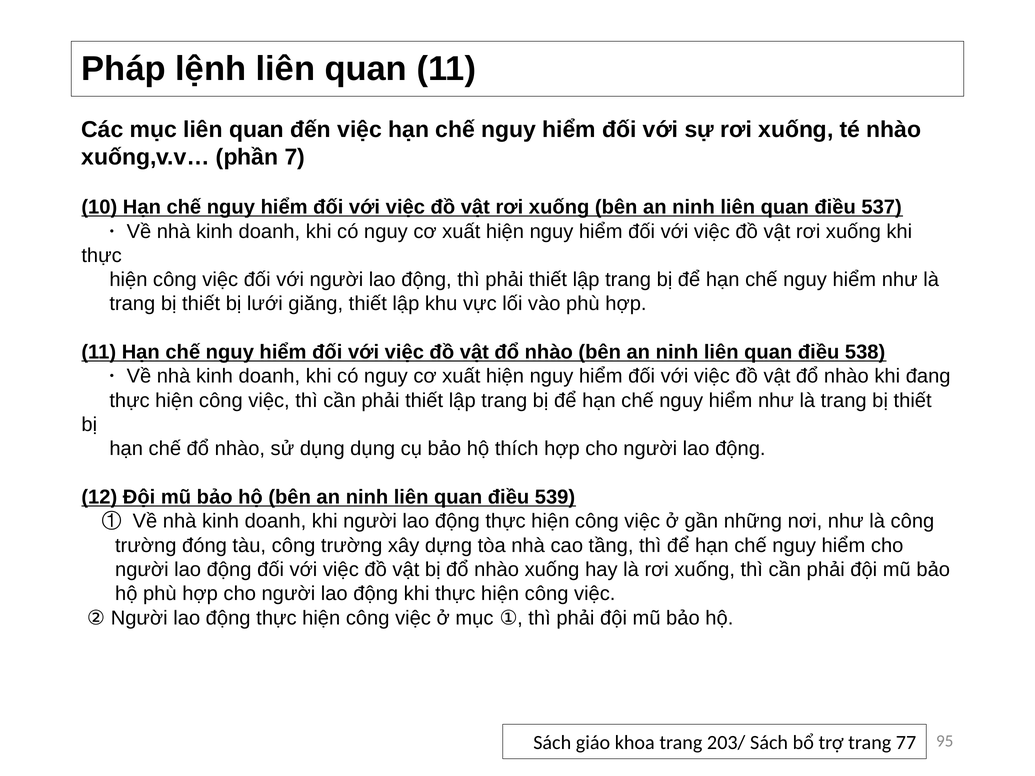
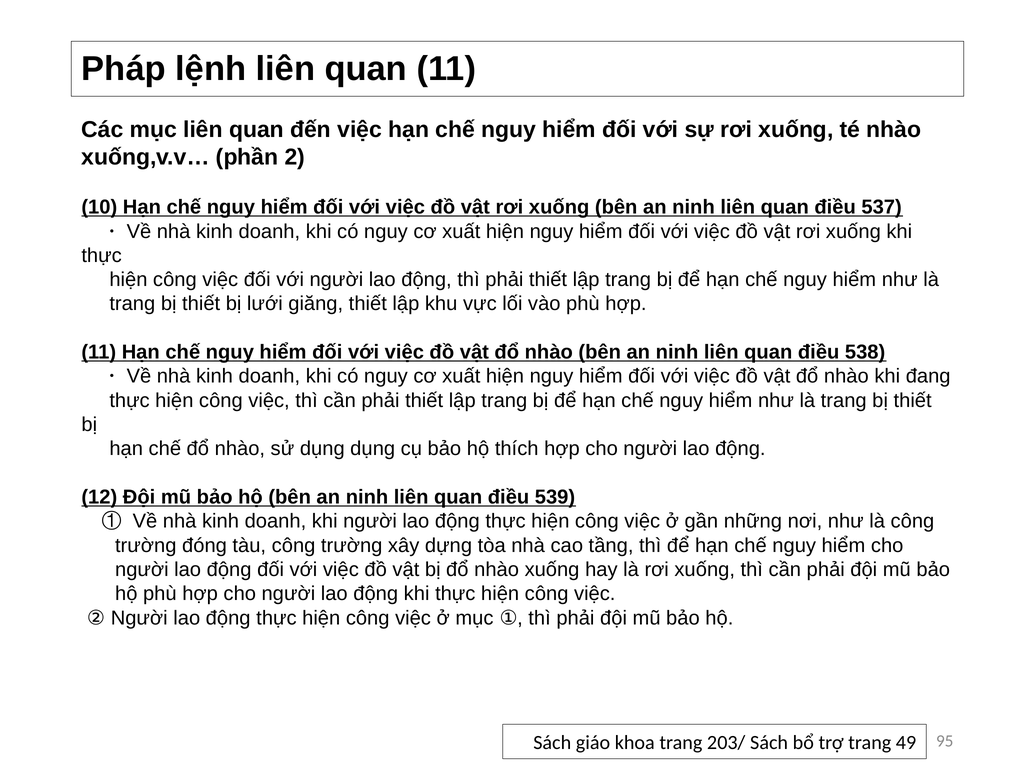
7: 7 -> 2
77: 77 -> 49
